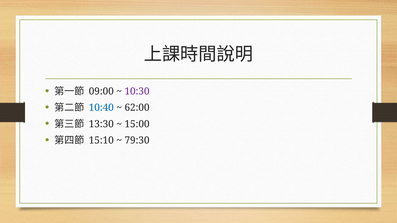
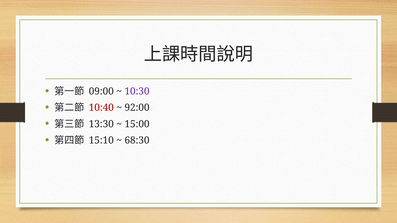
10:40 colour: blue -> red
62:00: 62:00 -> 92:00
79:30: 79:30 -> 68:30
